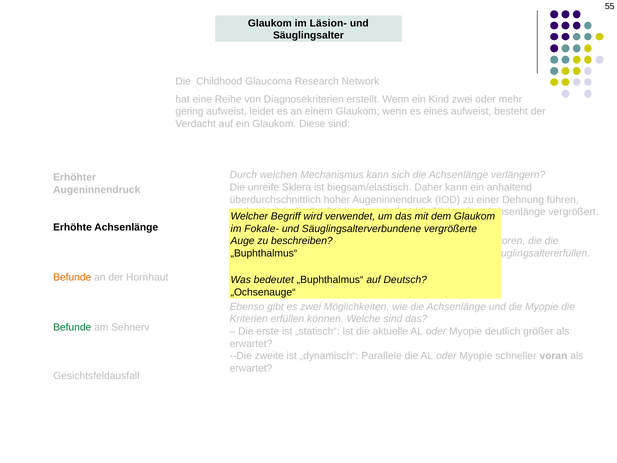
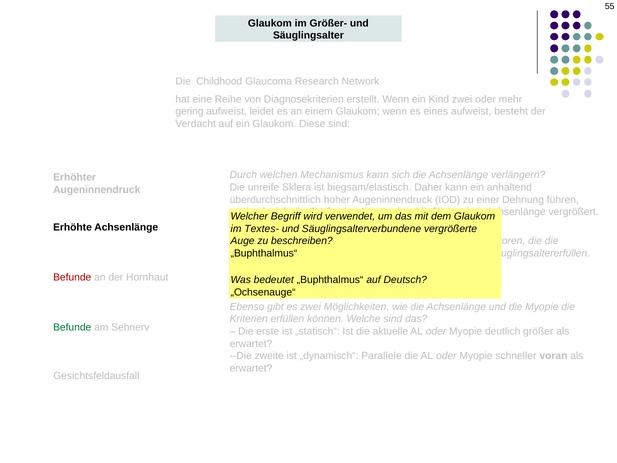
Läsion-: Läsion- -> Größer-
Fokale-: Fokale- -> Textes-
Befunde at (72, 277) colour: orange -> red
